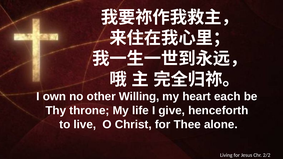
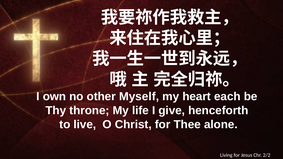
Willing: Willing -> Myself
